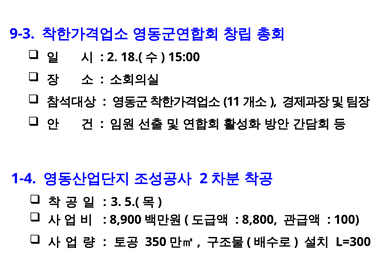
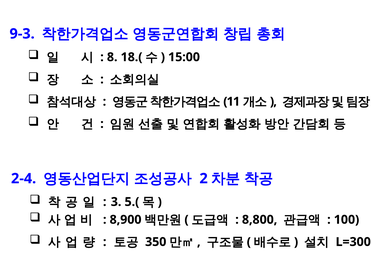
2 at (112, 57): 2 -> 8
1-4: 1-4 -> 2-4
